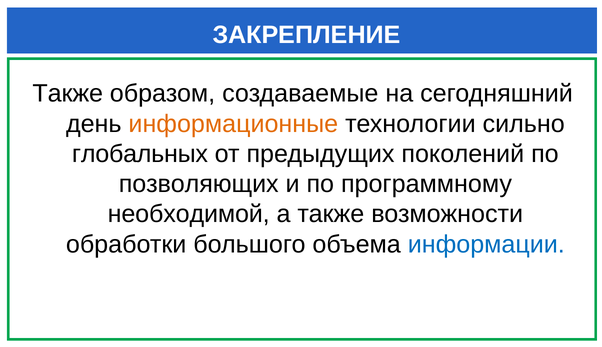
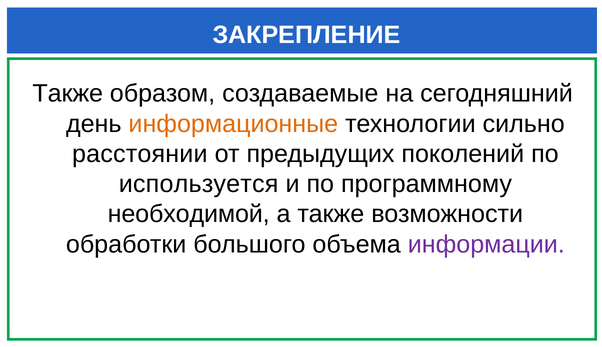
глобальных: глобальных -> расстоянии
позволяющих: позволяющих -> используется
информации colour: blue -> purple
